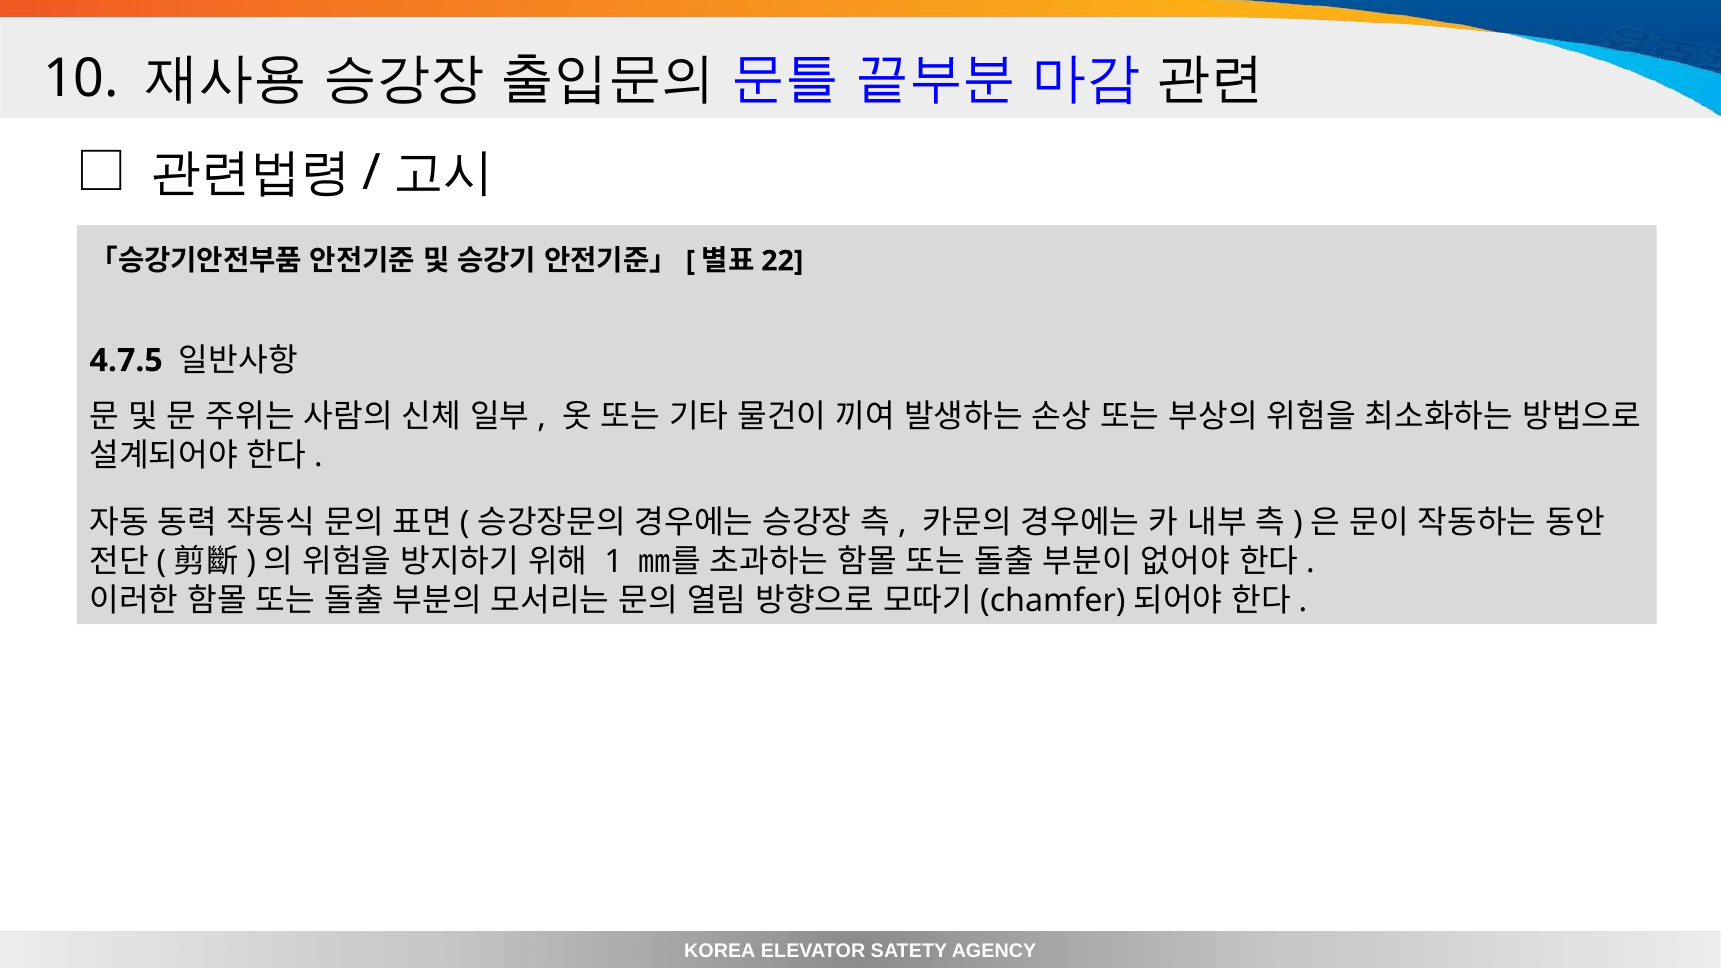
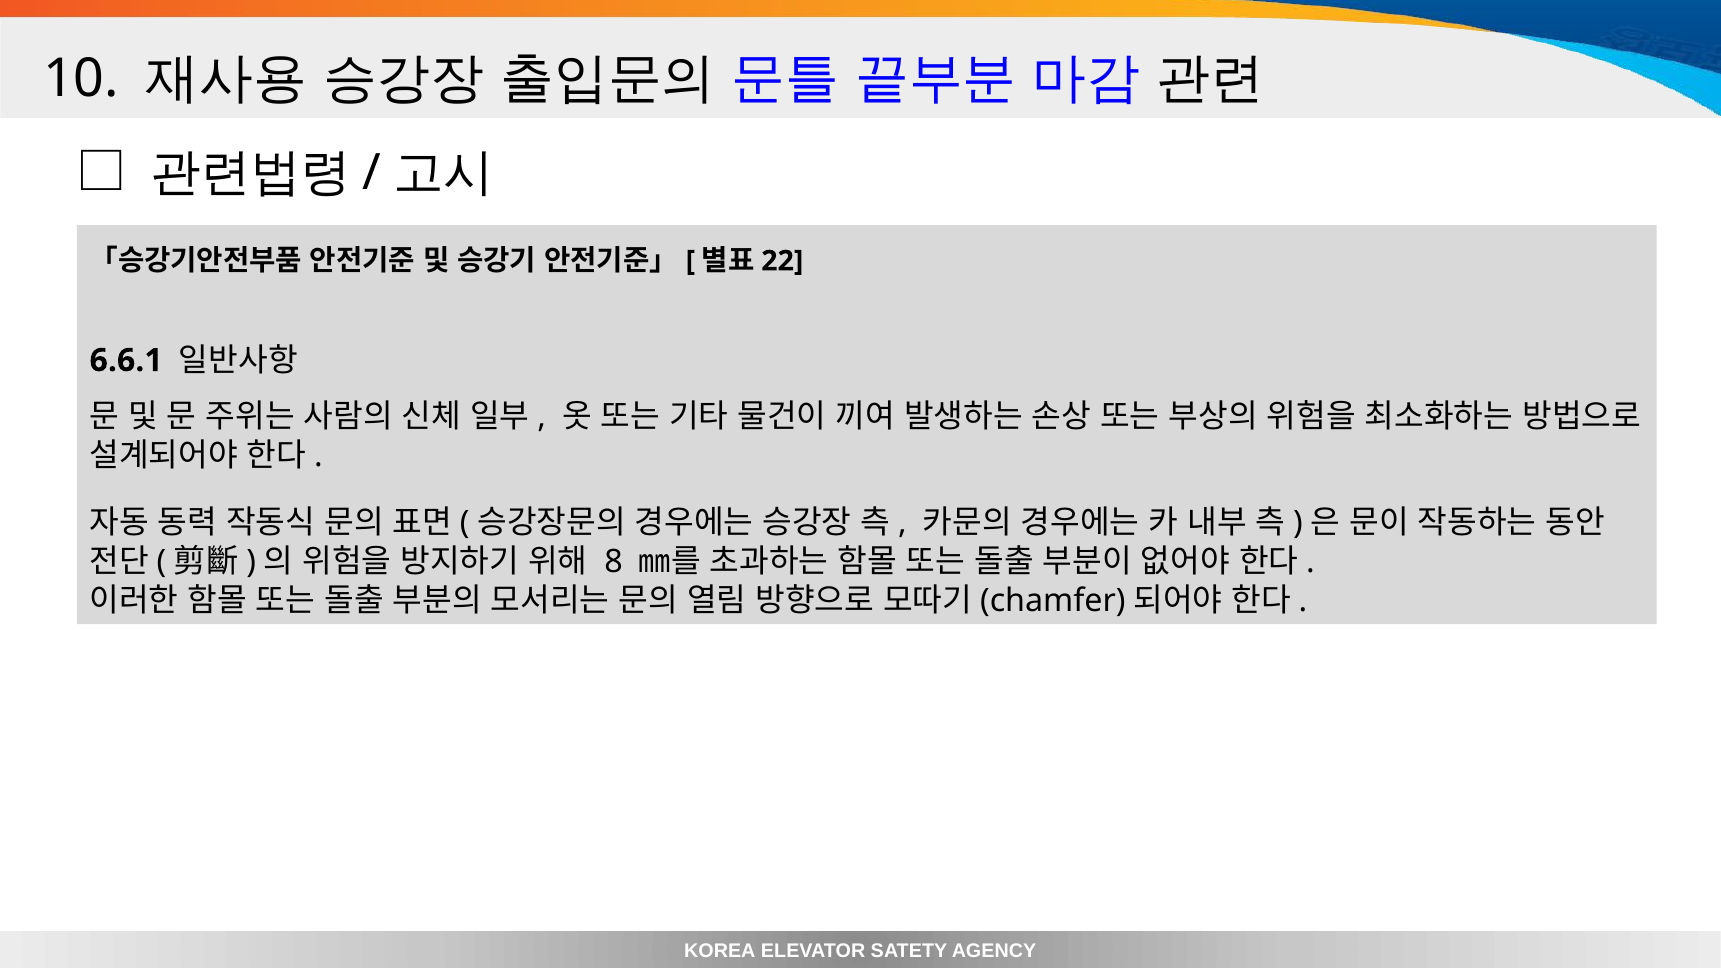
4.7.5: 4.7.5 -> 6.6.1
1: 1 -> 8
